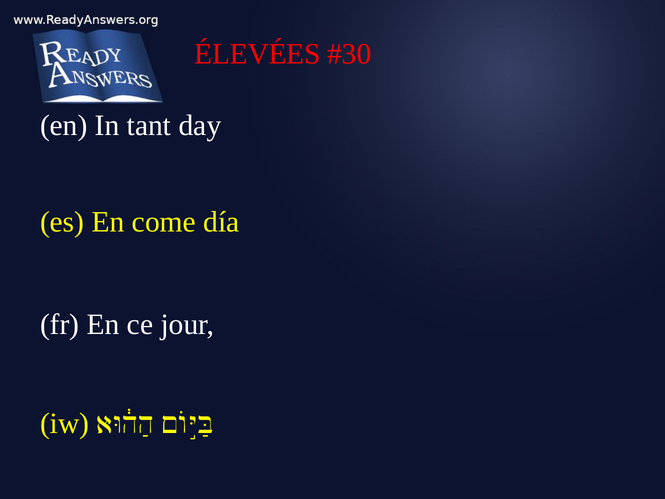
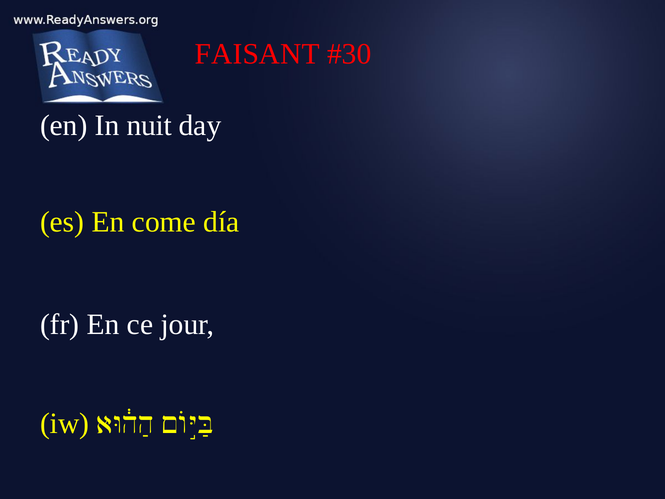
ÉLEVÉES: ÉLEVÉES -> FAISANT
tant: tant -> nuit
